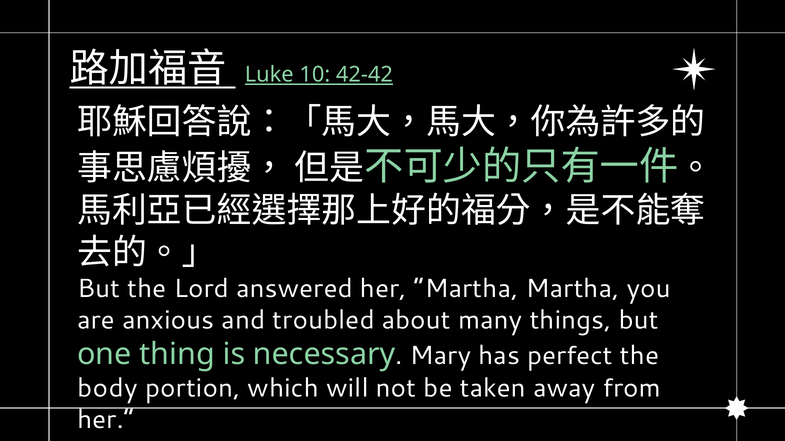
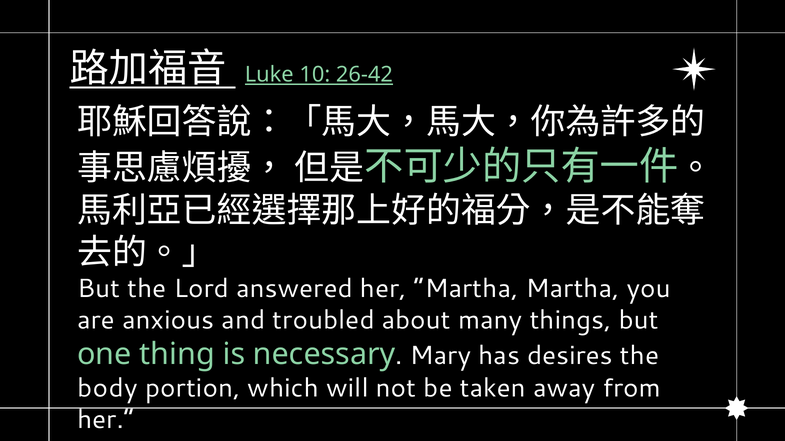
42-42: 42-42 -> 26-42
perfect: perfect -> desires
